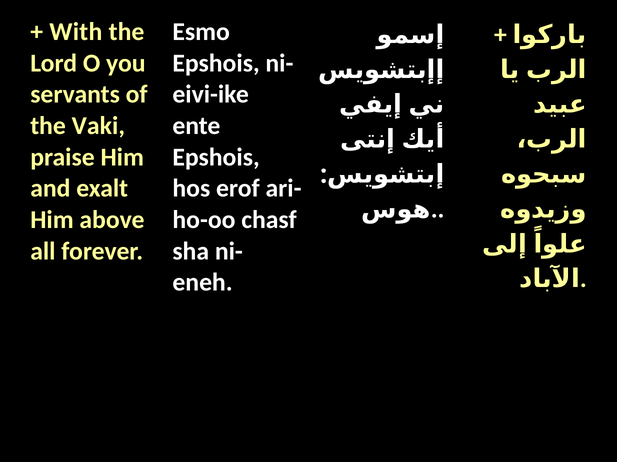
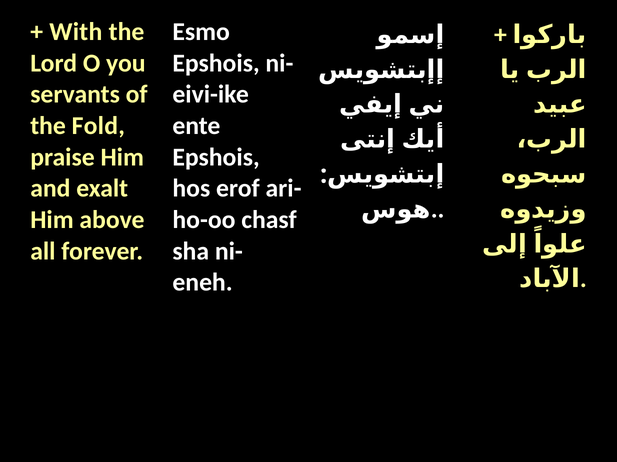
Vaki: Vaki -> Fold
